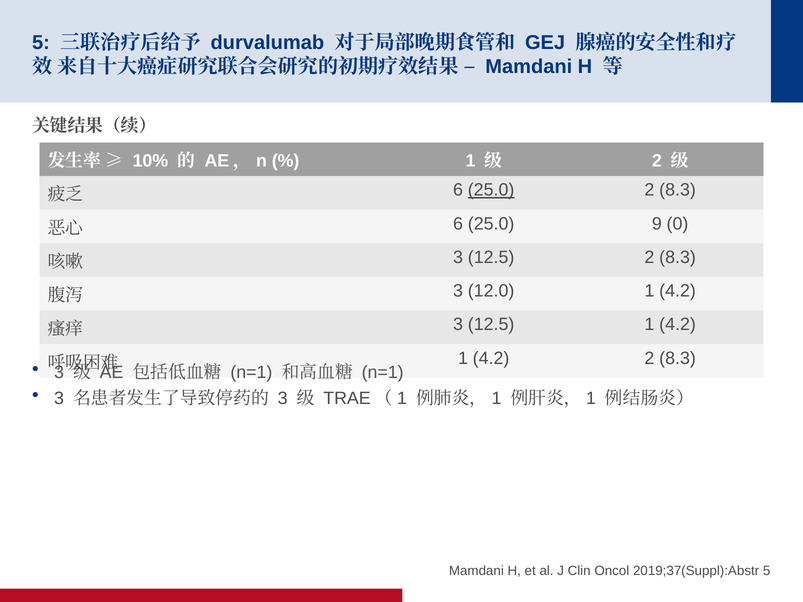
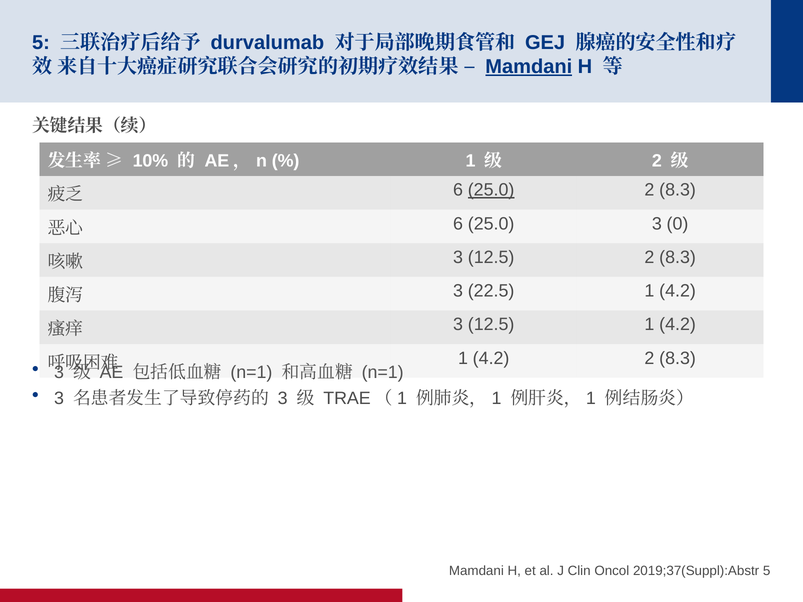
Mamdani at (529, 67) underline: none -> present
25.0 9: 9 -> 3
12.0: 12.0 -> 22.5
